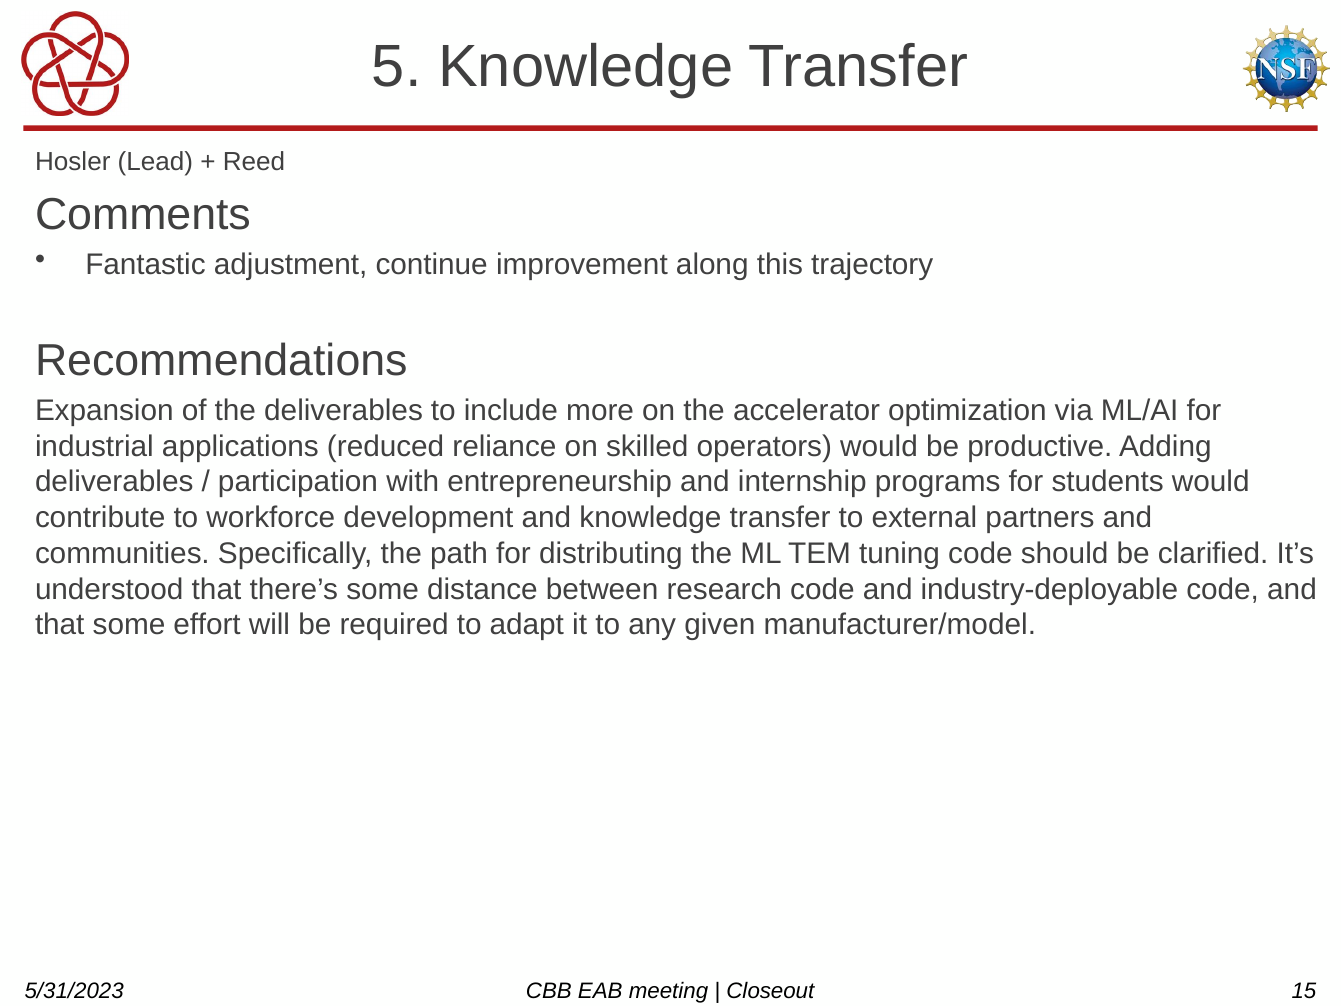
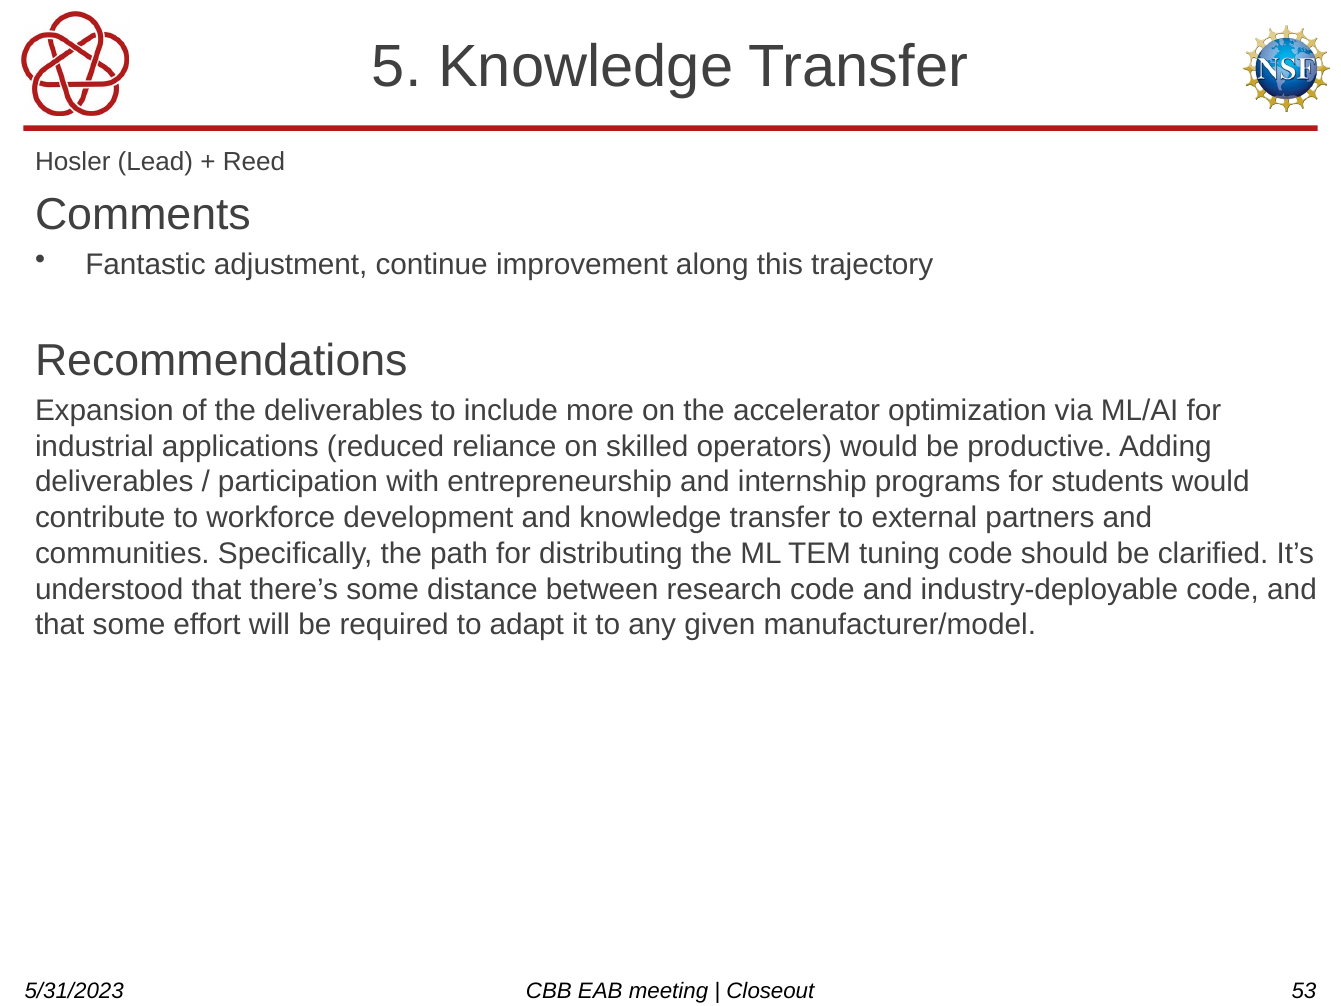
15: 15 -> 53
